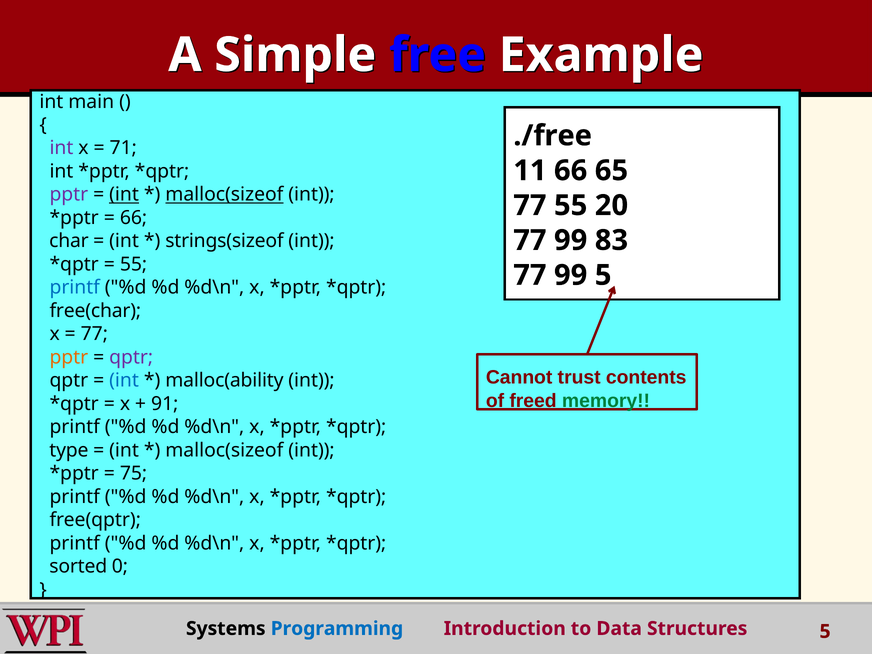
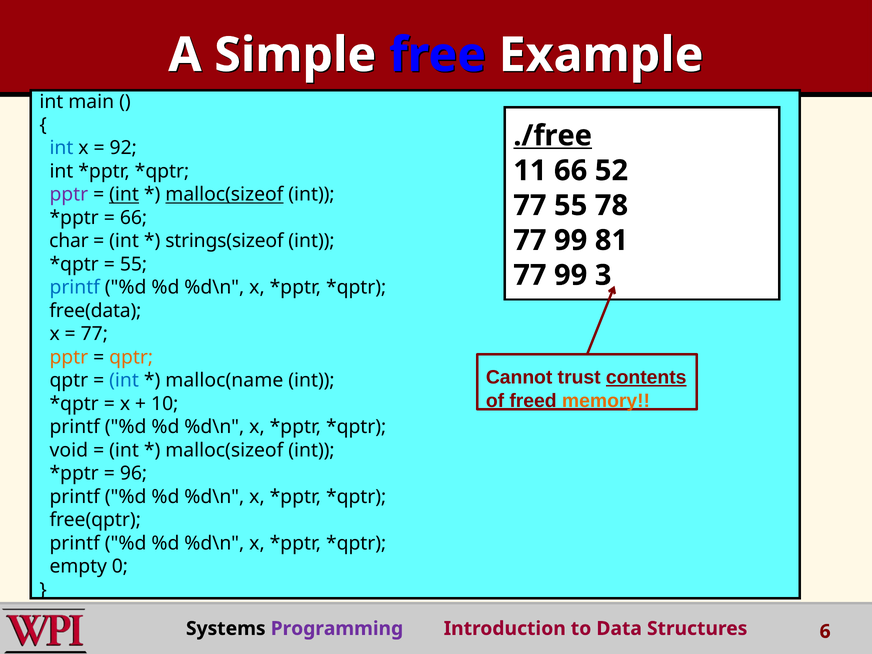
./free underline: none -> present
int at (61, 148) colour: purple -> blue
71: 71 -> 92
65: 65 -> 52
20: 20 -> 78
83: 83 -> 81
99 5: 5 -> 3
free(char: free(char -> free(data
qptr at (131, 357) colour: purple -> orange
contents underline: none -> present
malloc(ability: malloc(ability -> malloc(name
memory colour: green -> orange
91: 91 -> 10
type: type -> void
75: 75 -> 96
sorted: sorted -> empty
Programming colour: blue -> purple
Structures 5: 5 -> 6
